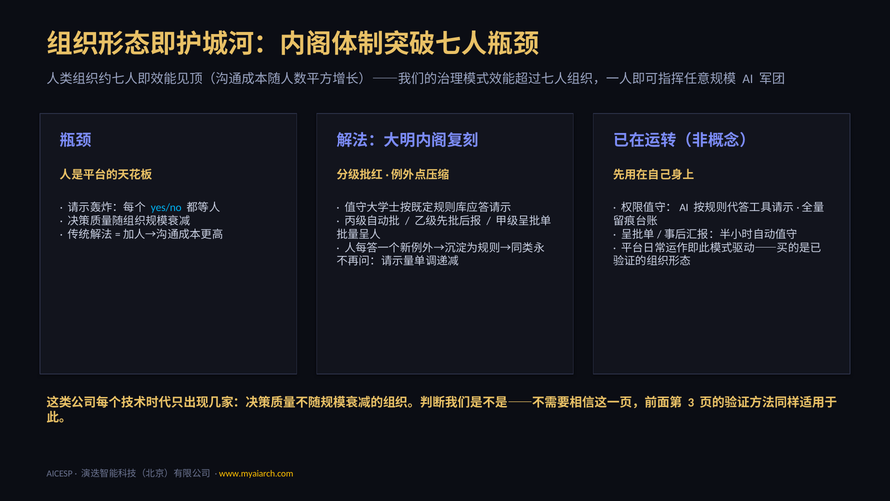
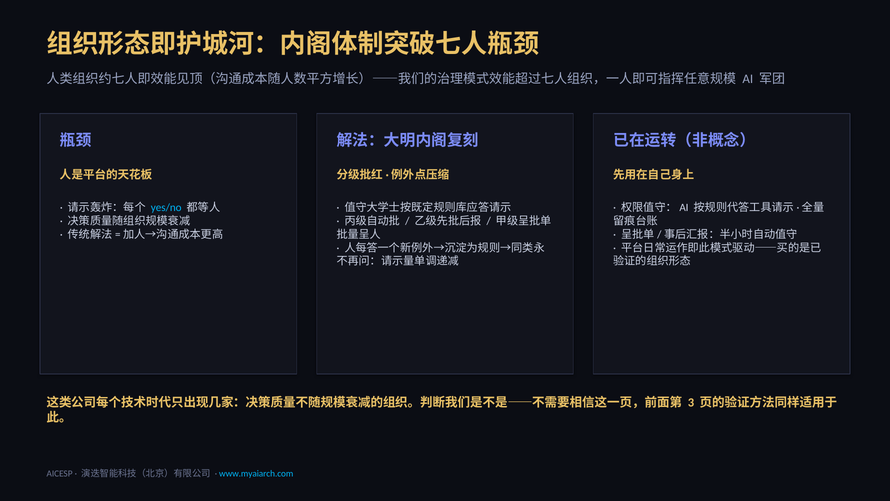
www.myaiarch.com colour: yellow -> light blue
